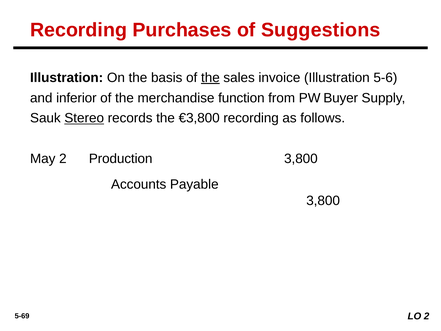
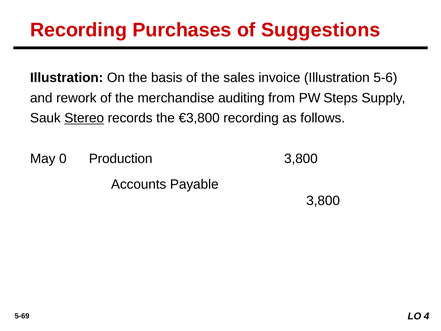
the at (210, 78) underline: present -> none
inferior: inferior -> rework
function: function -> auditing
Buyer: Buyer -> Steps
May 2: 2 -> 0
LO 2: 2 -> 4
